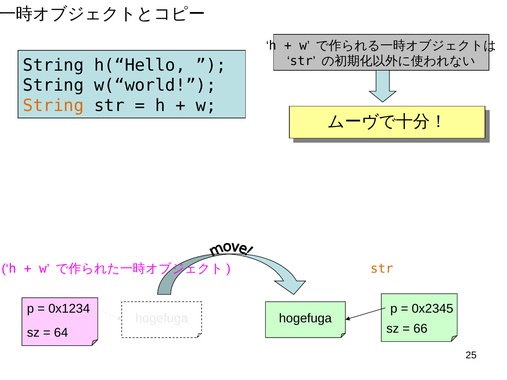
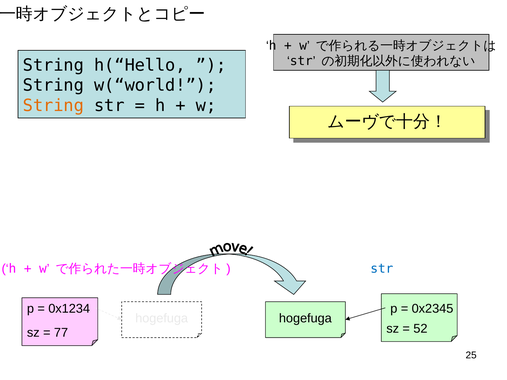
str at (382, 269) colour: orange -> blue
66: 66 -> 52
64: 64 -> 77
